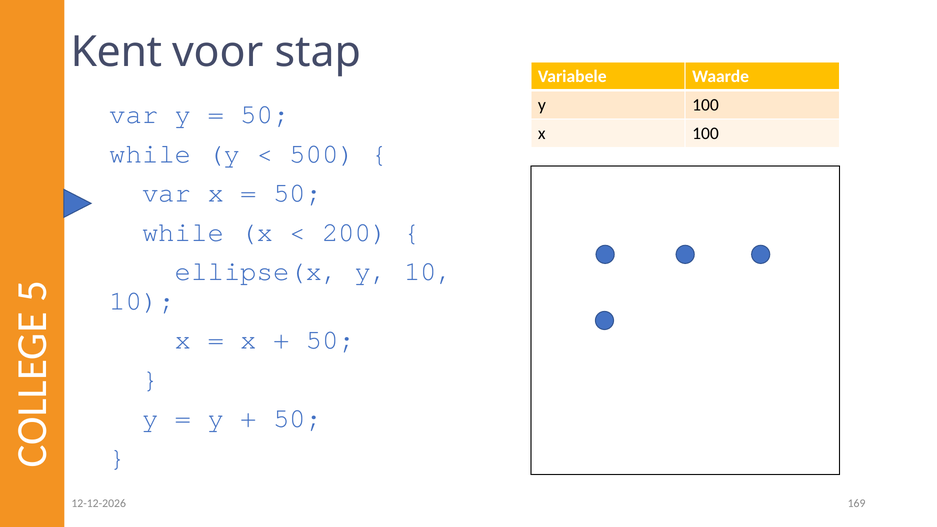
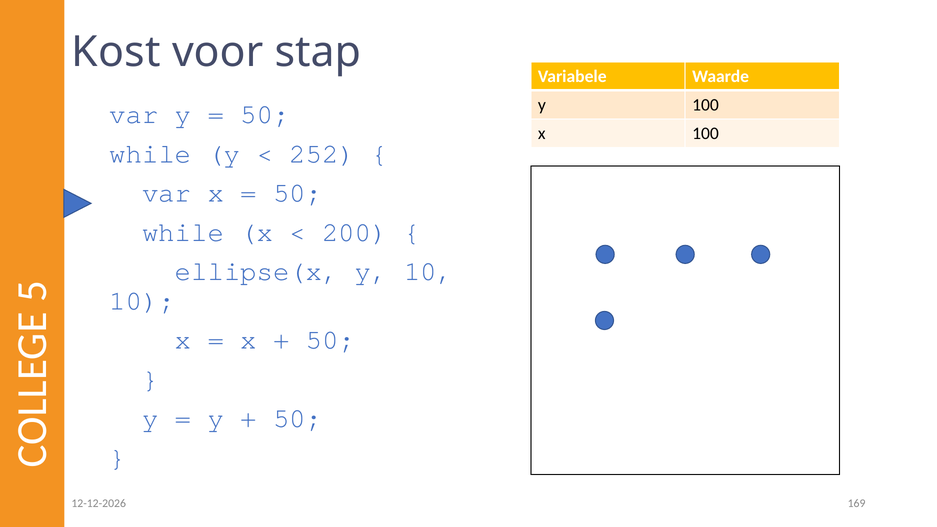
Kent: Kent -> Kost
500: 500 -> 252
